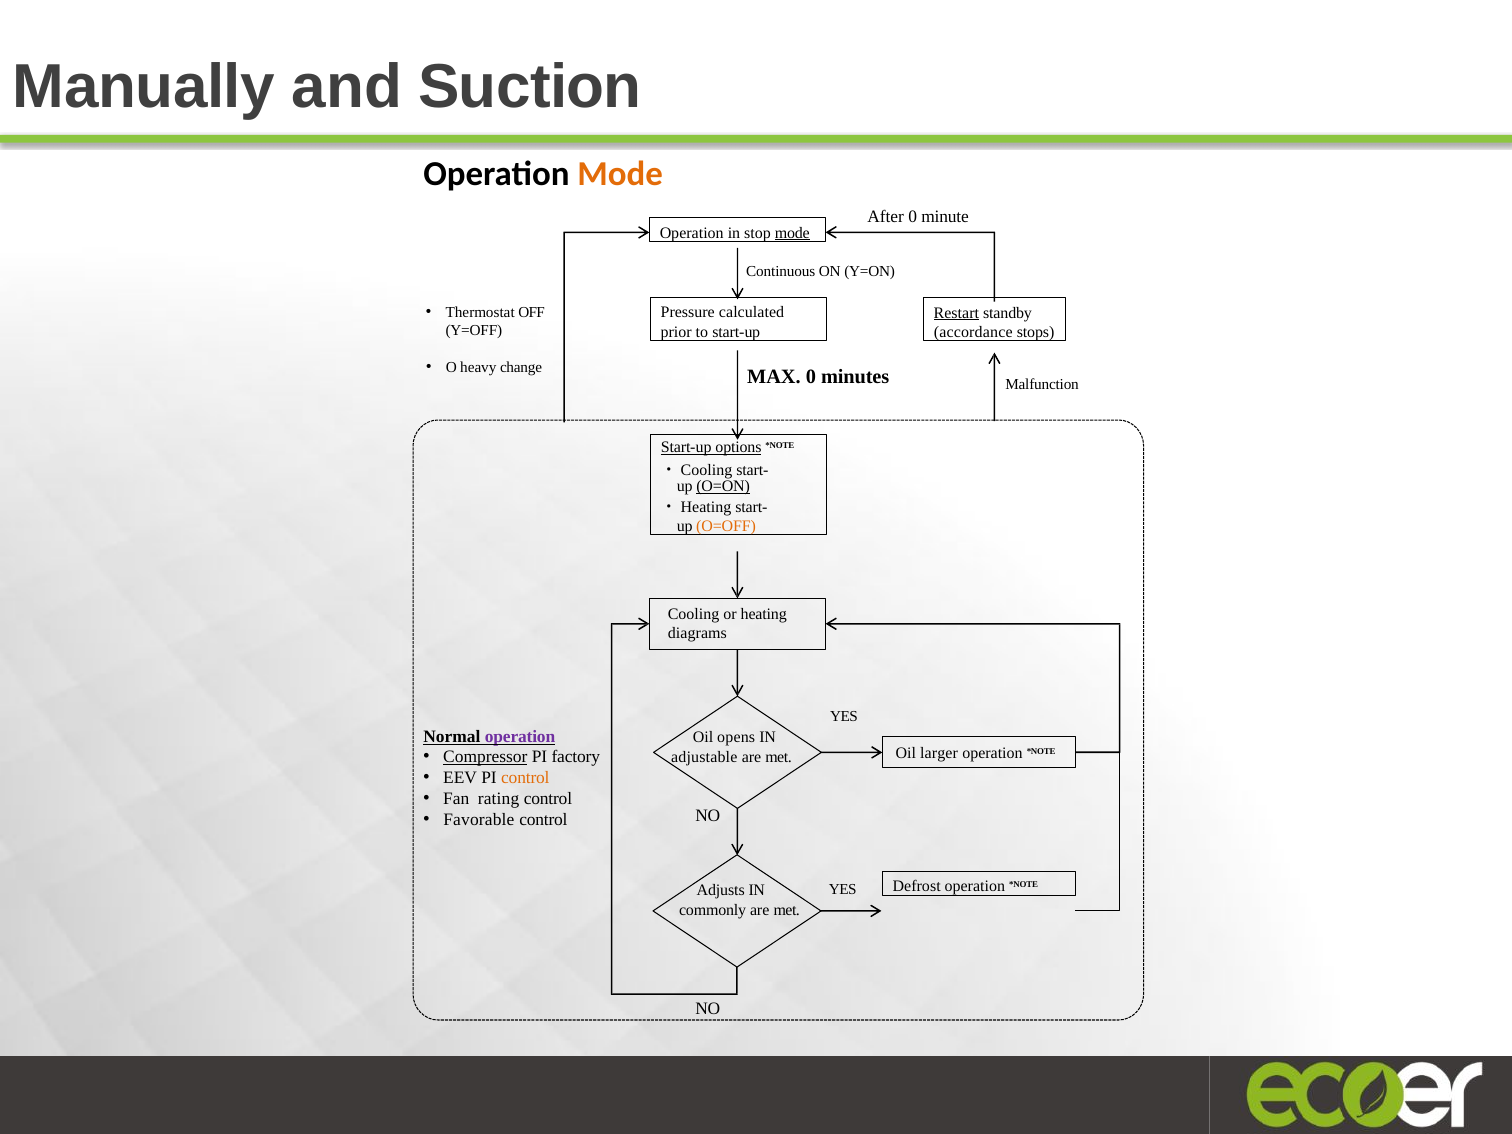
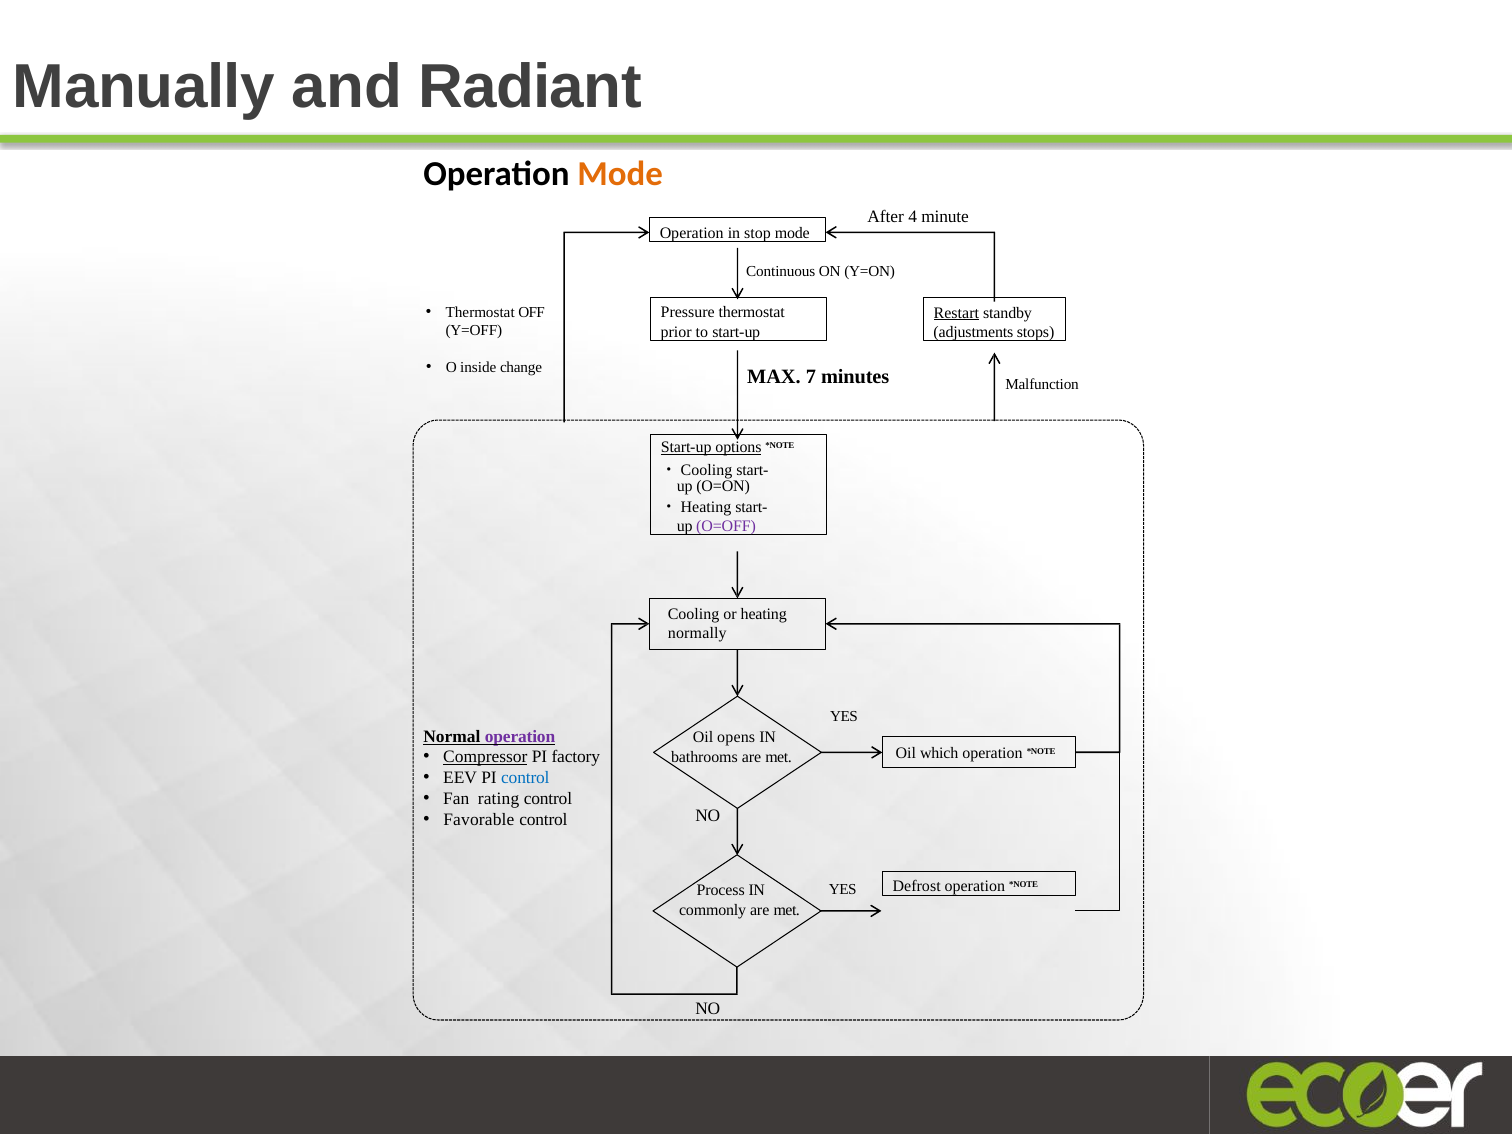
Suction: Suction -> Radiant
After 0: 0 -> 4
mode at (792, 233) underline: present -> none
Pressure calculated: calculated -> thermostat
accordance: accordance -> adjustments
heavy: heavy -> inside
MAX 0: 0 -> 7
O=ON underline: present -> none
O=OFF colour: orange -> purple
diagrams: diagrams -> normally
larger: larger -> which
adjustable: adjustable -> bathrooms
control at (525, 778) colour: orange -> blue
Adjusts: Adjusts -> Process
